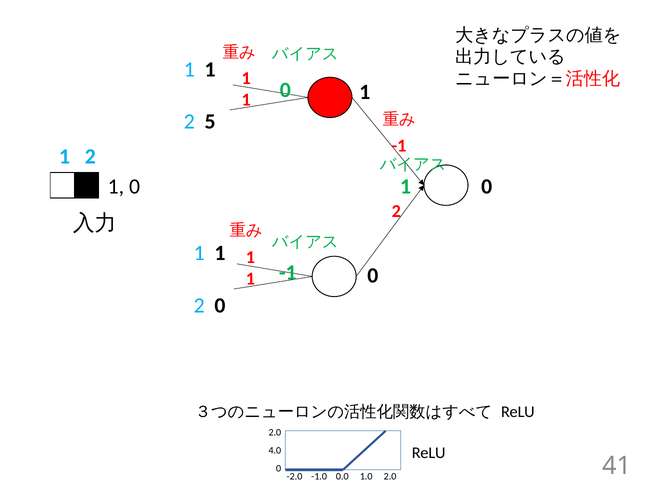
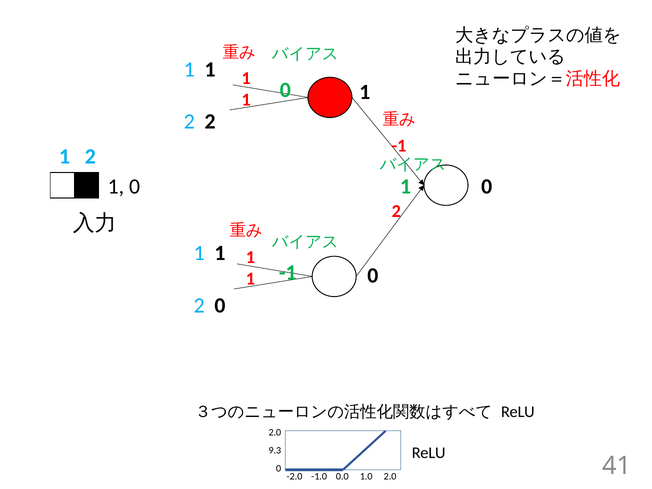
2 5: 5 -> 2
4.0: 4.0 -> 9.3
